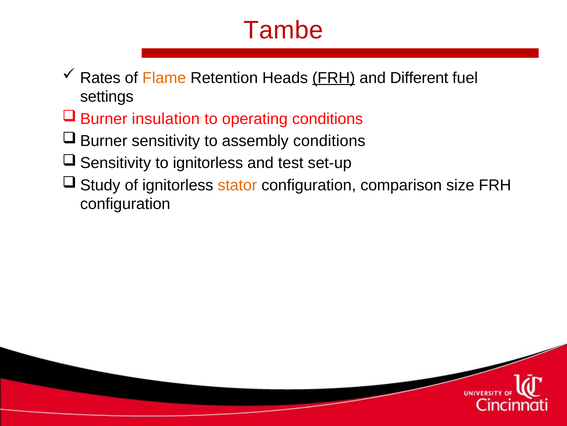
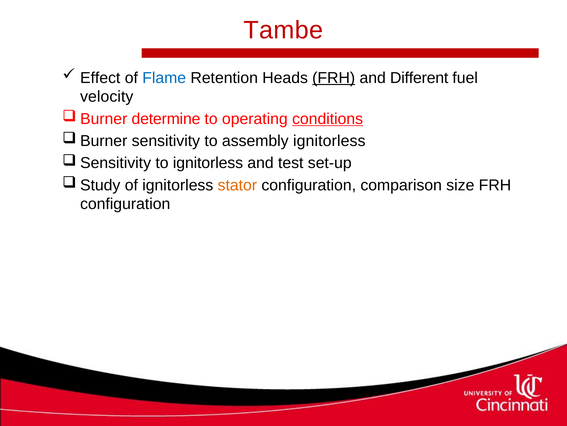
Rates: Rates -> Effect
Flame colour: orange -> blue
settings: settings -> velocity
insulation: insulation -> determine
conditions at (328, 119) underline: none -> present
assembly conditions: conditions -> ignitorless
